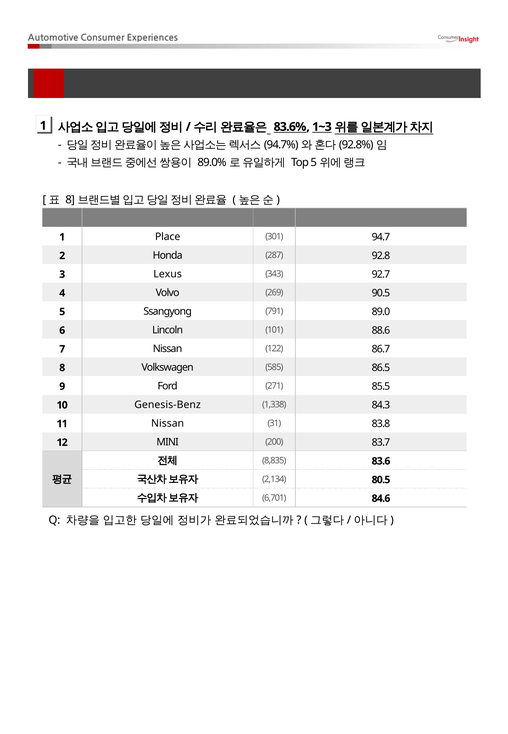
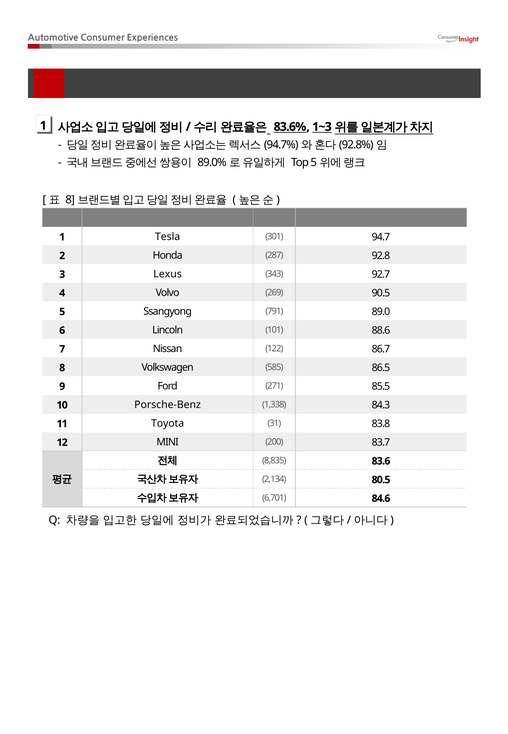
Place: Place -> Tesla
Genesis-Benz: Genesis-Benz -> Porsche-Benz
11 Nissan: Nissan -> Toyota
